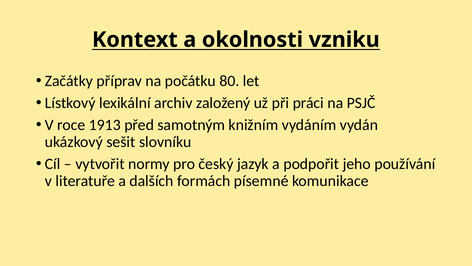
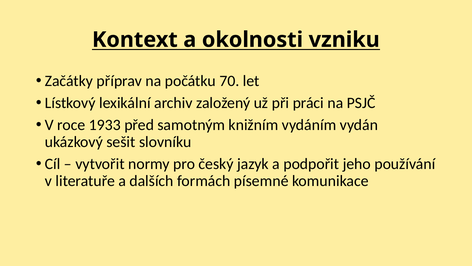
80: 80 -> 70
1913: 1913 -> 1933
